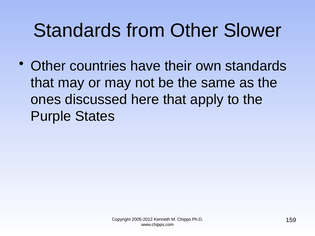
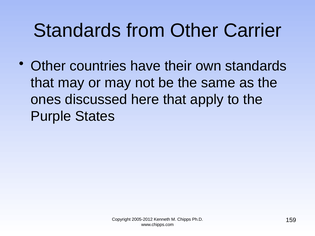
Slower: Slower -> Carrier
